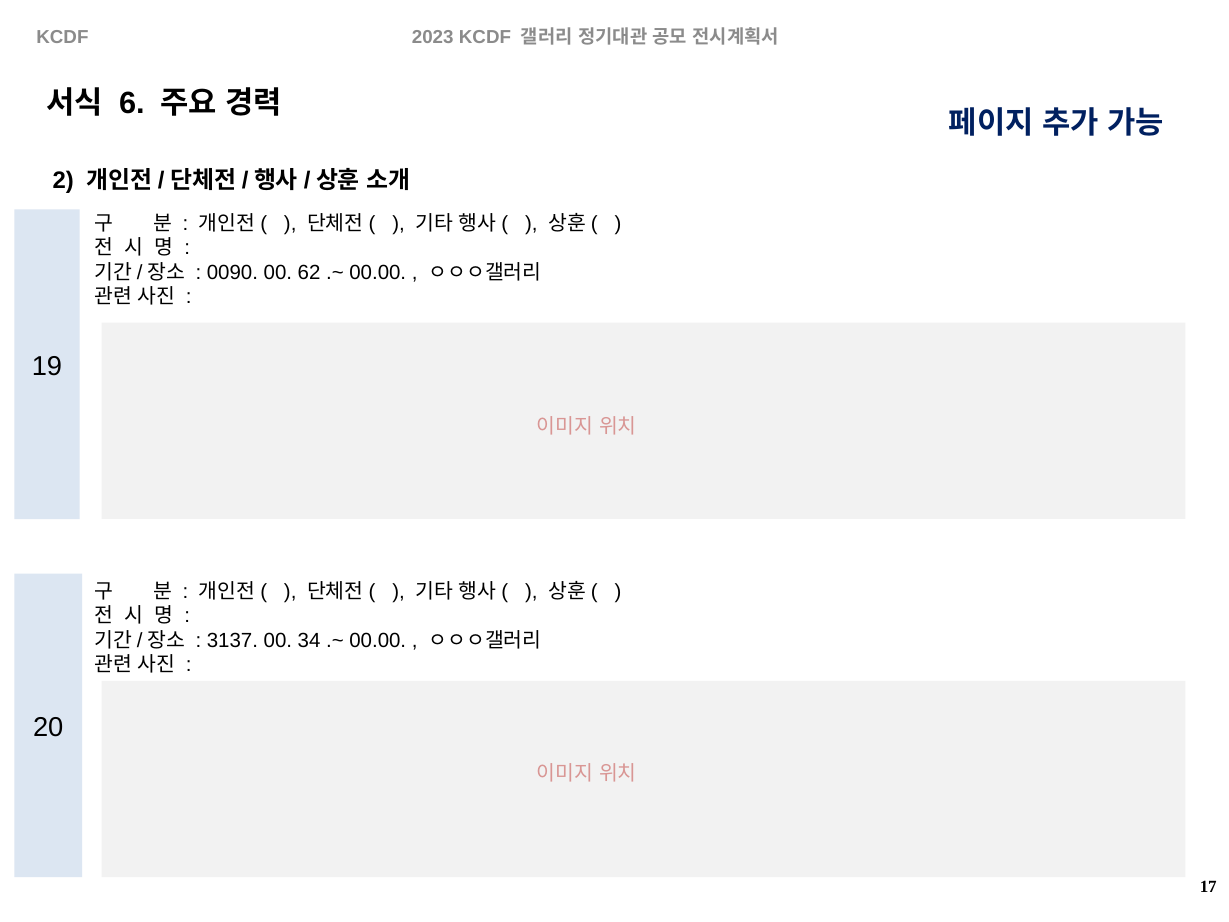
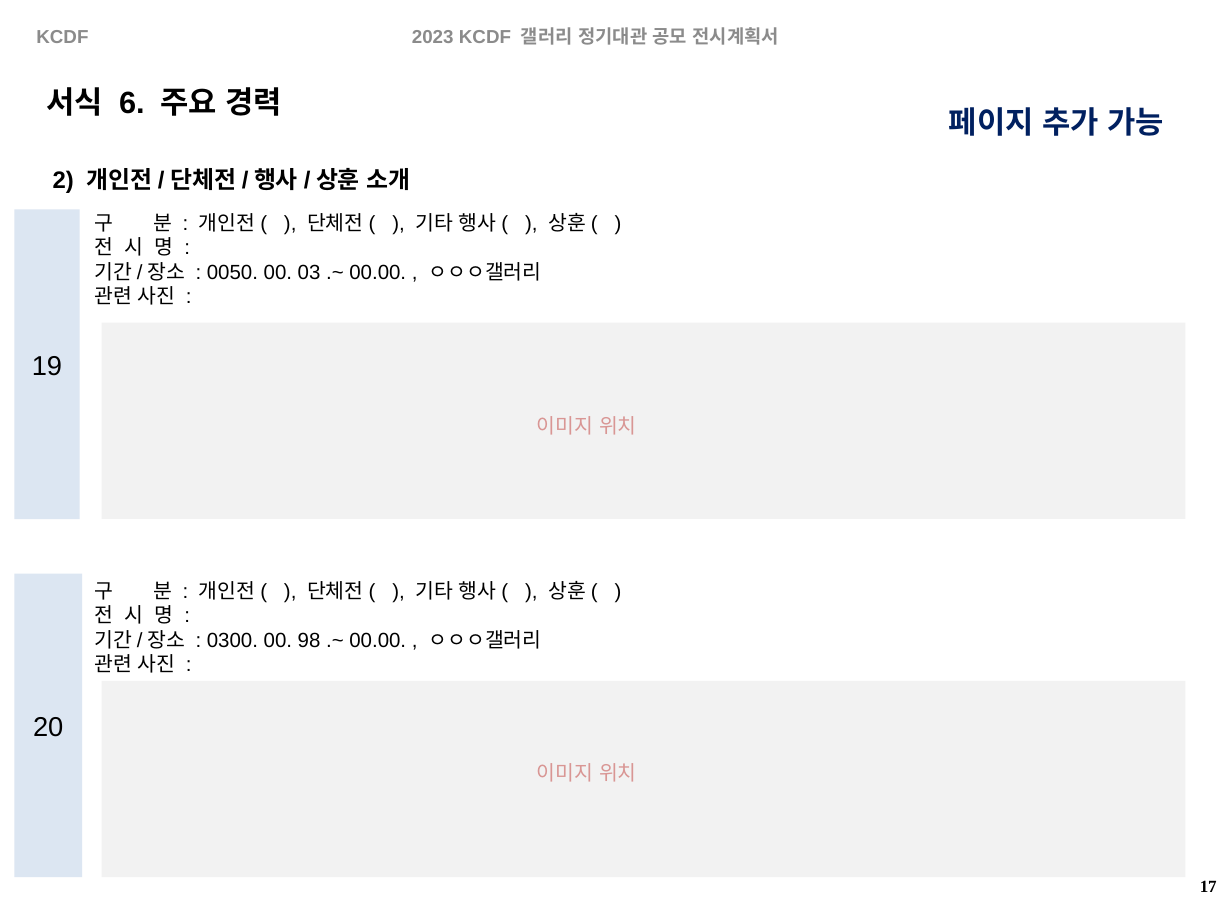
0090: 0090 -> 0050
62: 62 -> 03
3137: 3137 -> 0300
34: 34 -> 98
